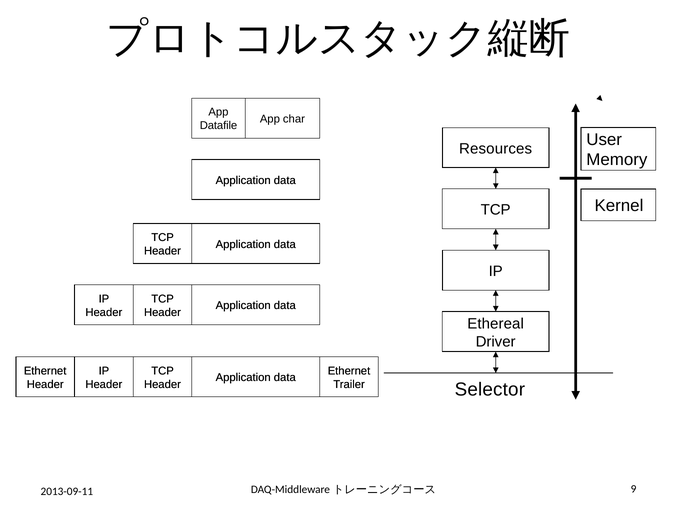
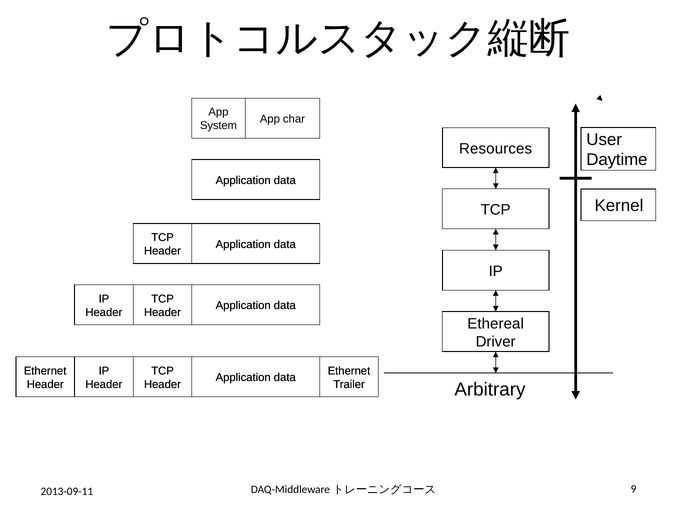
Datafile: Datafile -> System
Memory: Memory -> Daytime
Selector: Selector -> Arbitrary
